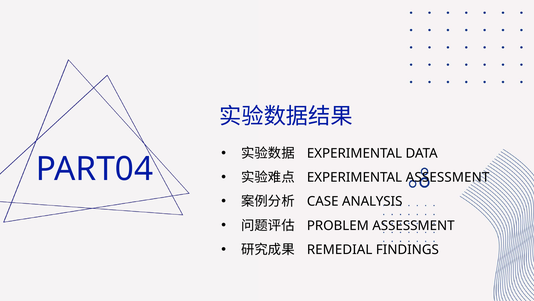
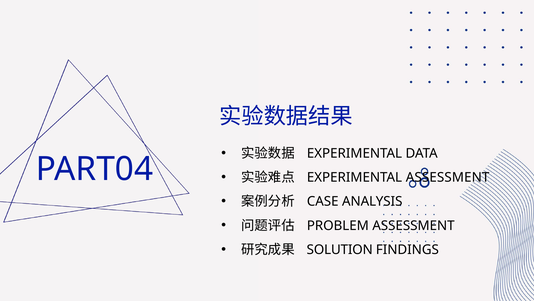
REMEDIAL: REMEDIAL -> SOLUTION
